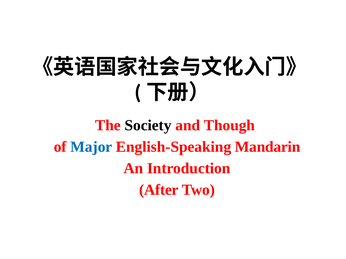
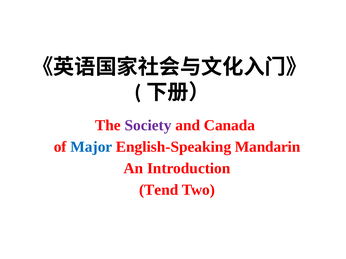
Society colour: black -> purple
Though: Though -> Canada
After: After -> Tend
